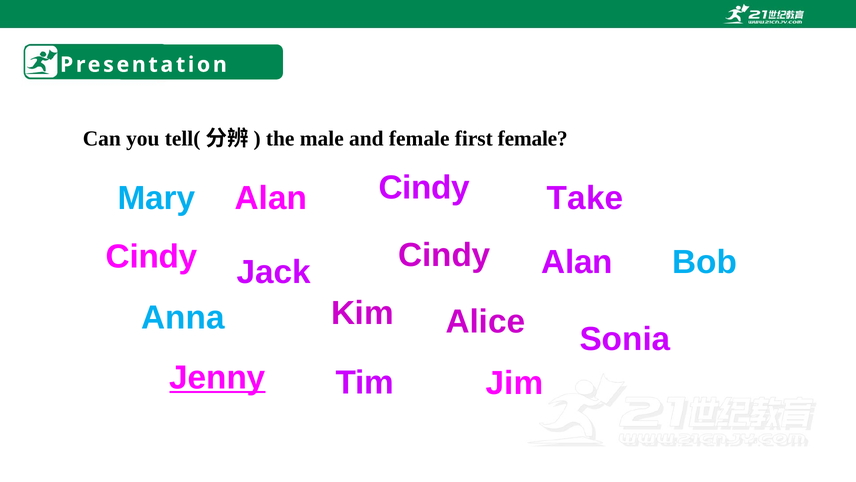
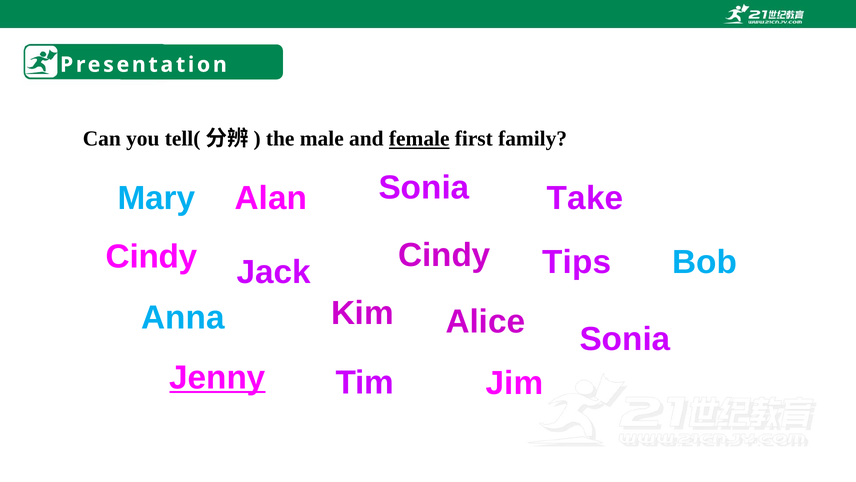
female at (419, 139) underline: none -> present
first female: female -> family
Cindy at (424, 188): Cindy -> Sonia
Alan at (577, 262): Alan -> Tips
